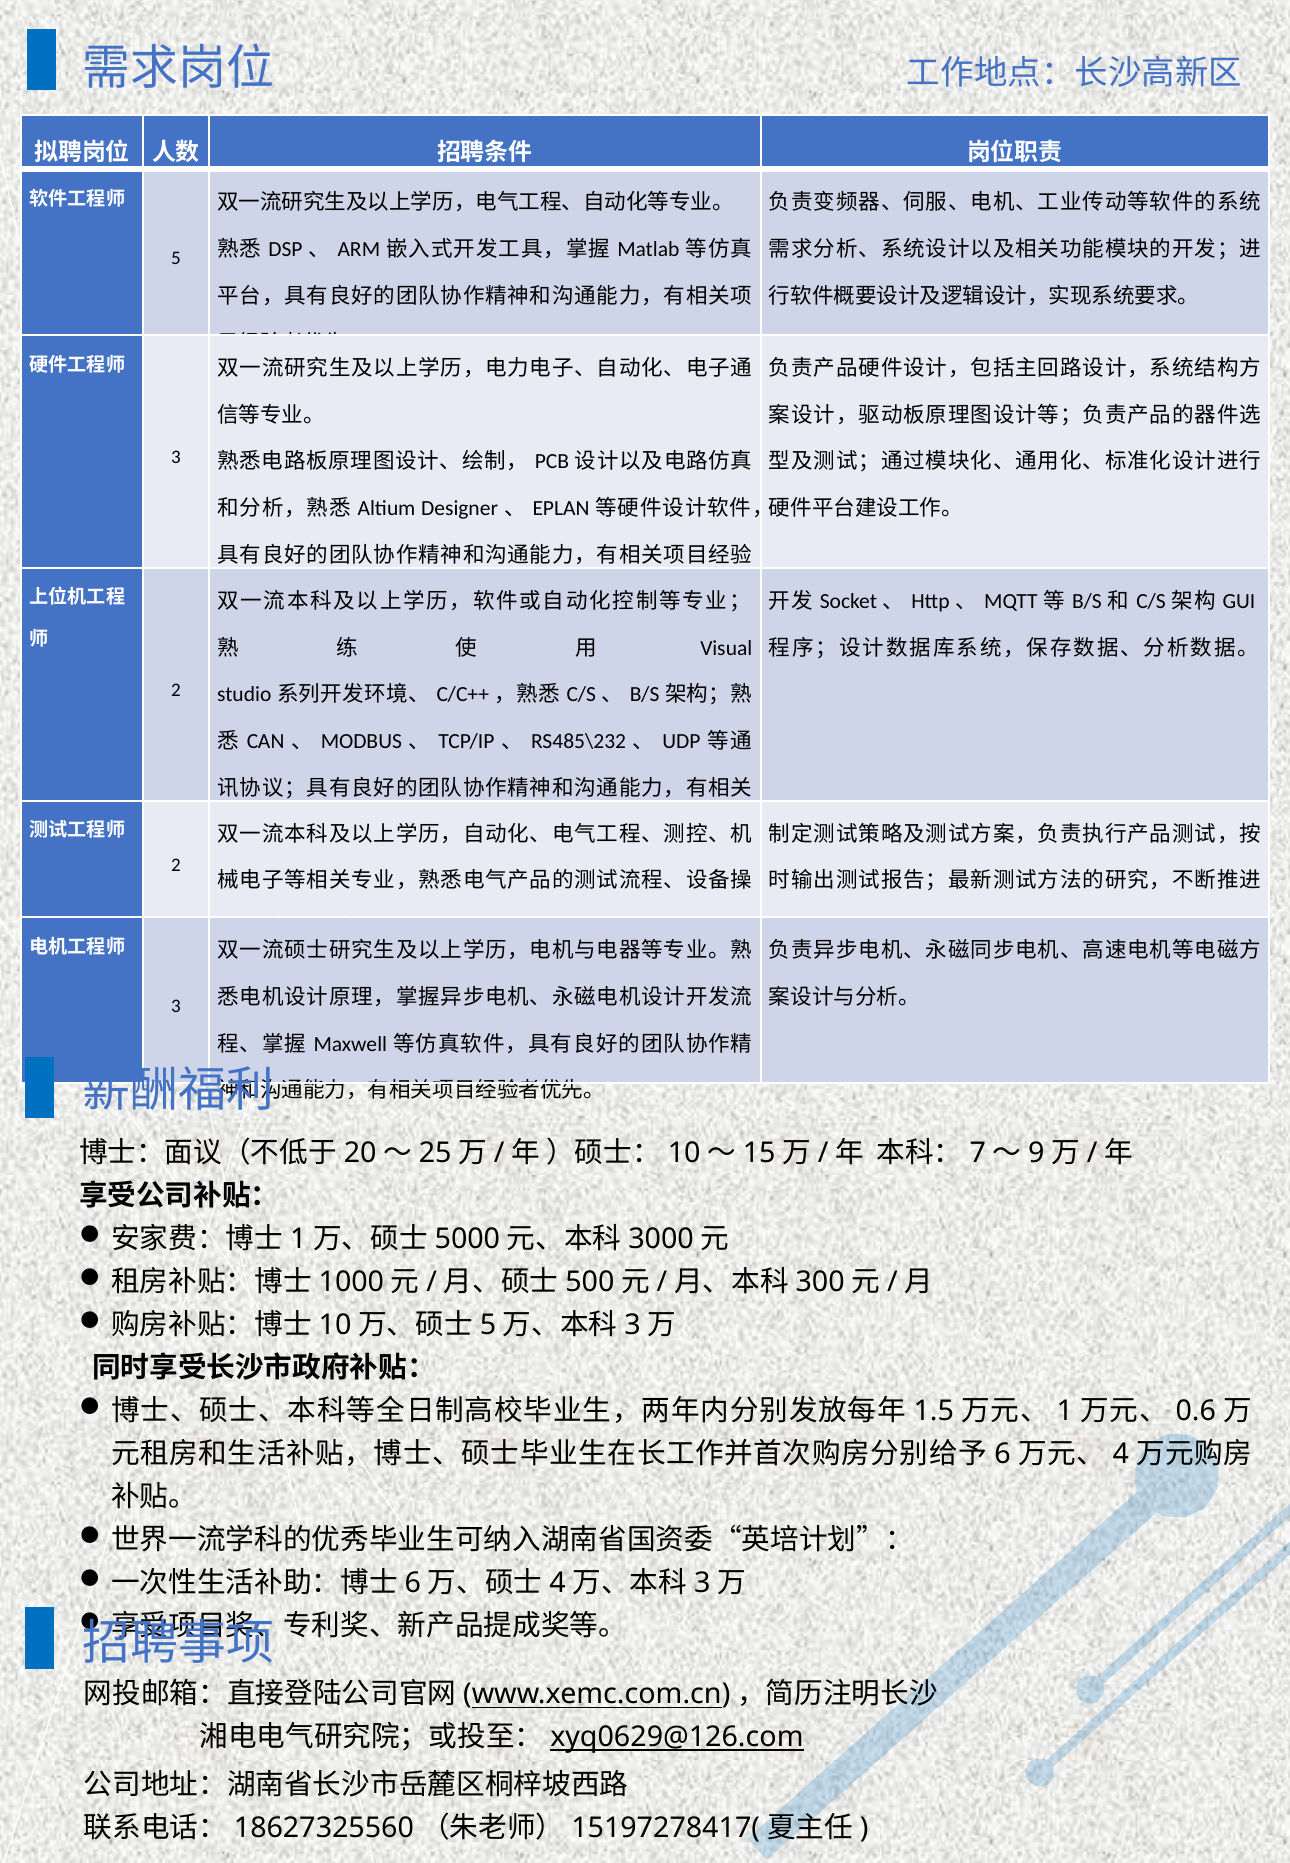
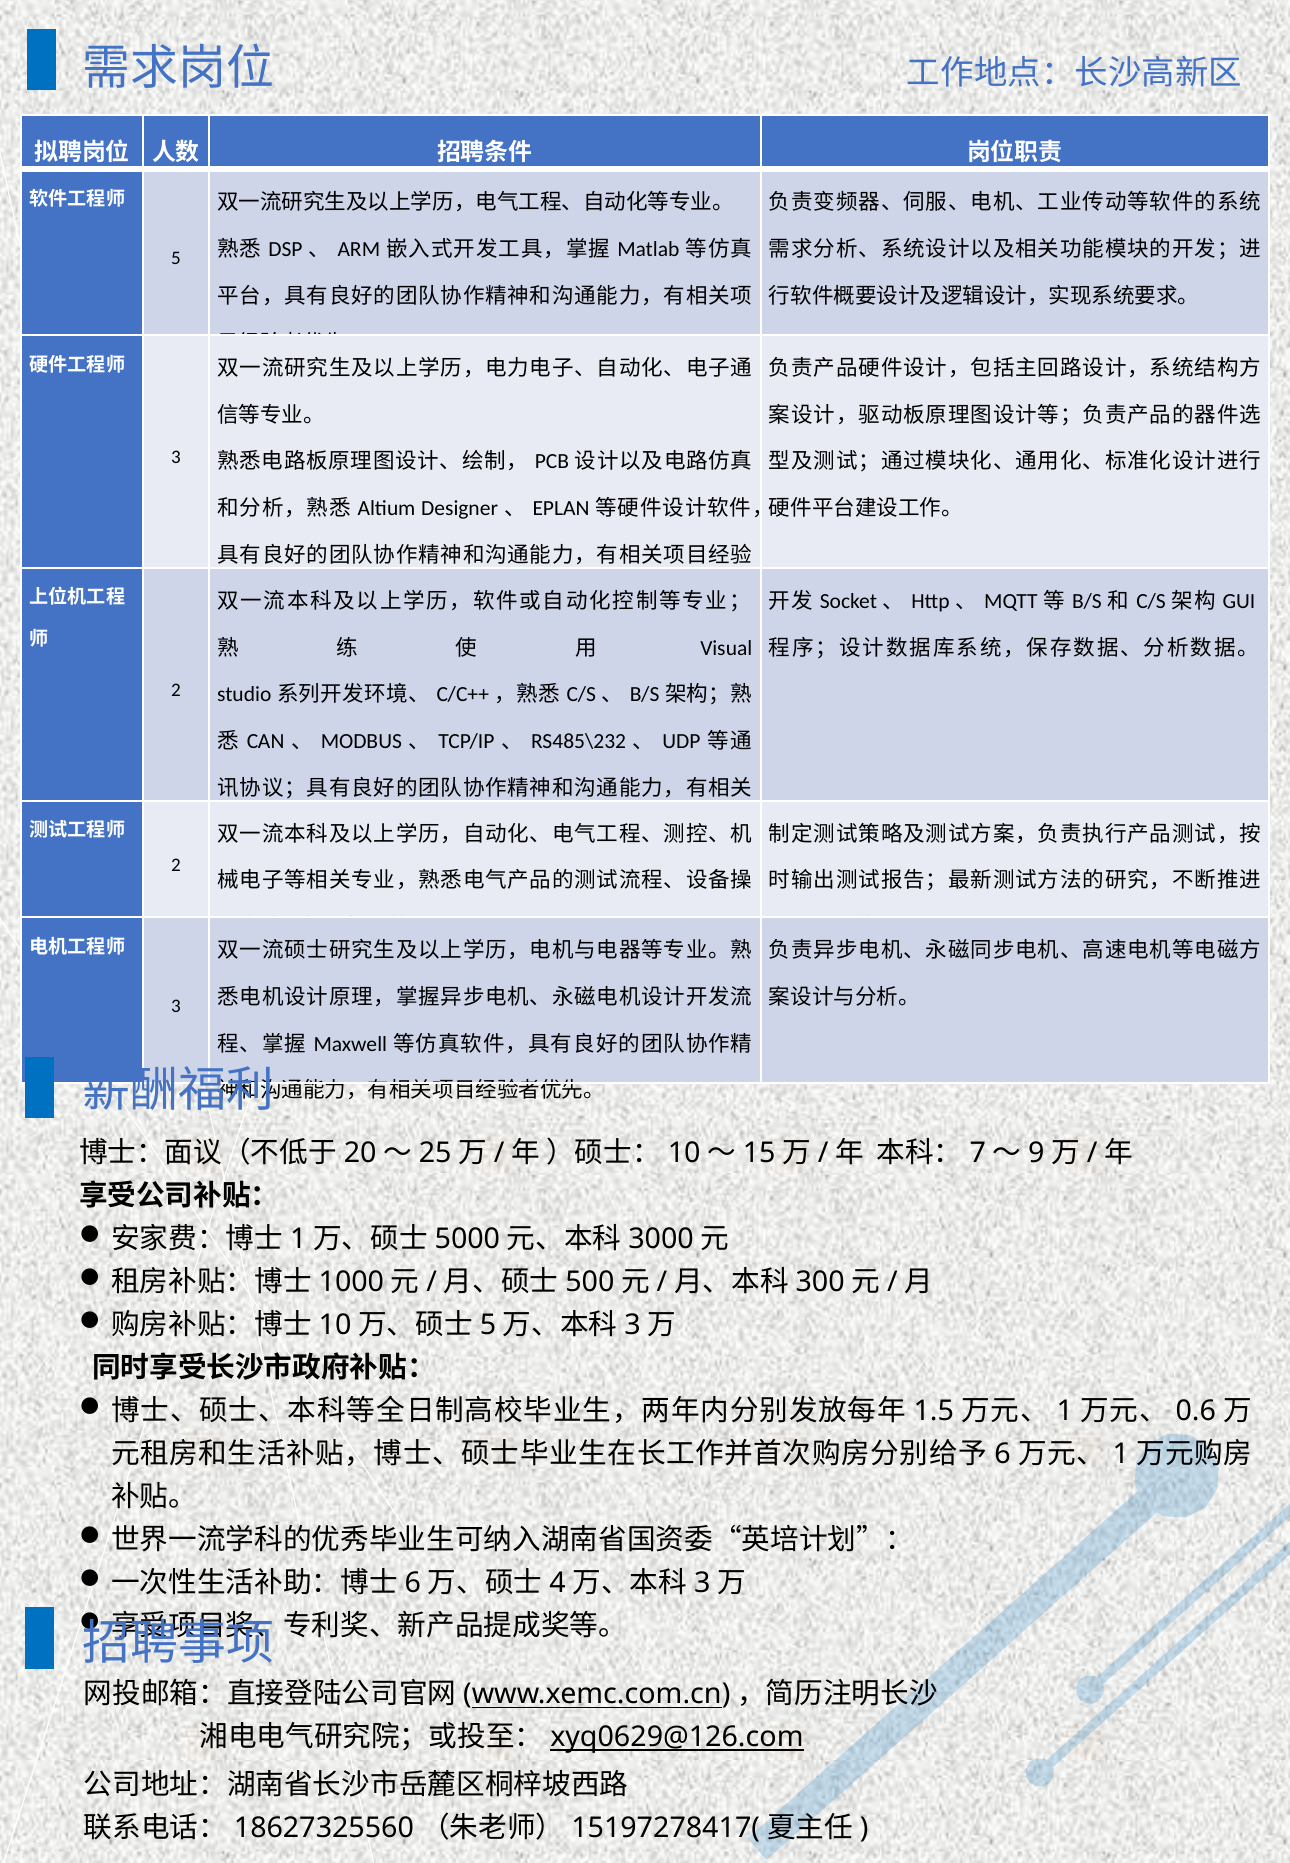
4 at (1121, 1455): 4 -> 1
